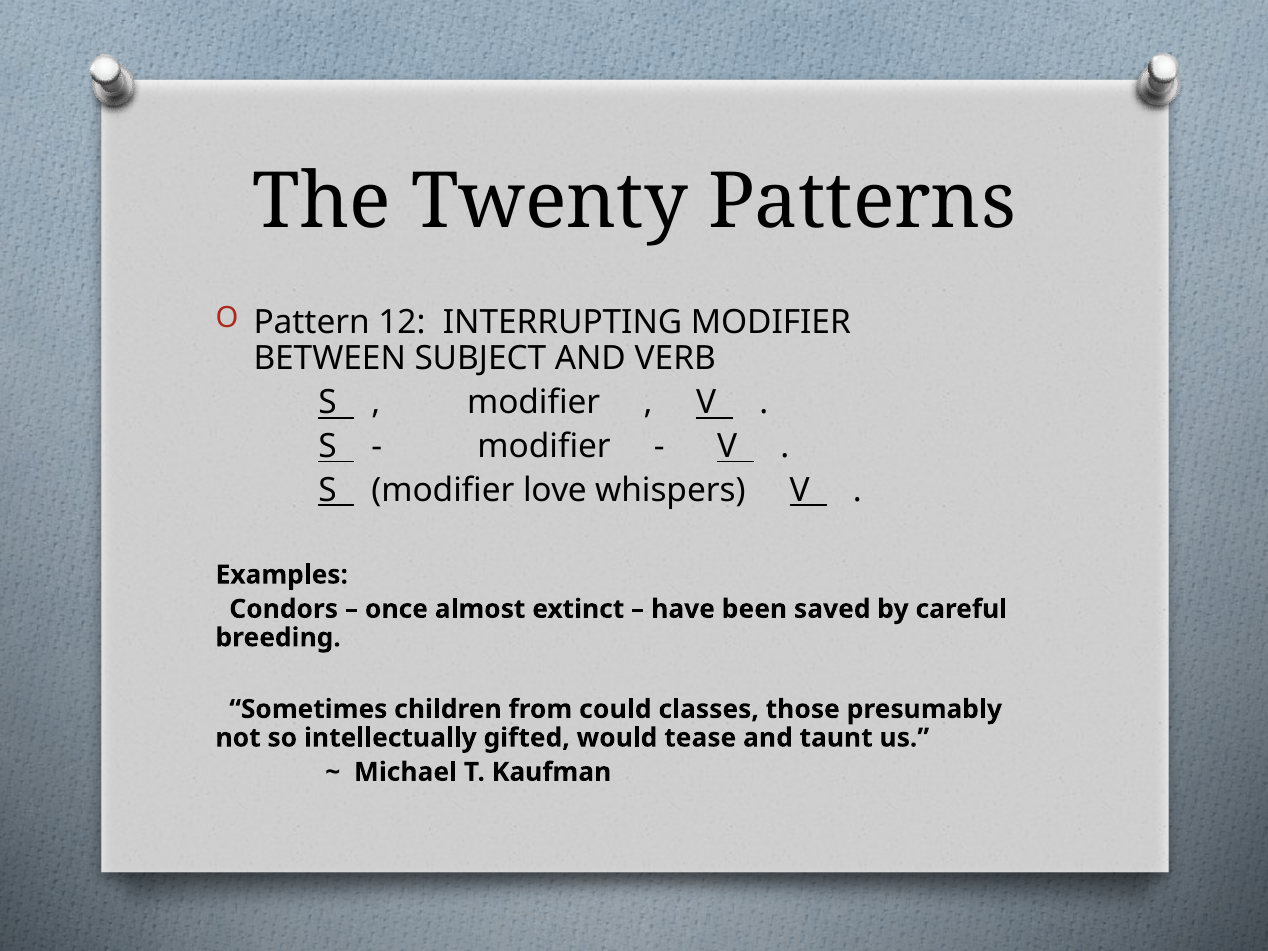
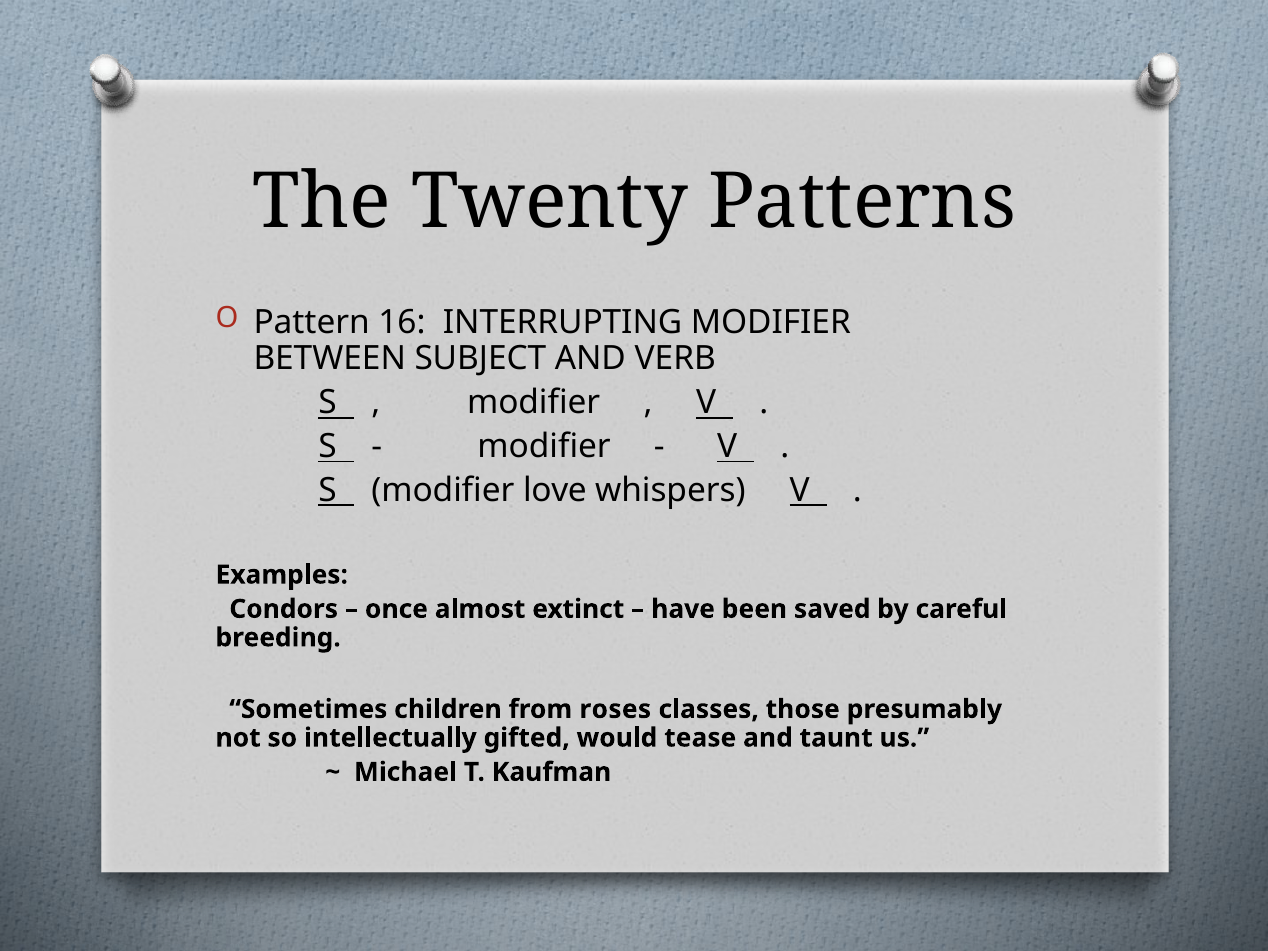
12: 12 -> 16
could: could -> roses
